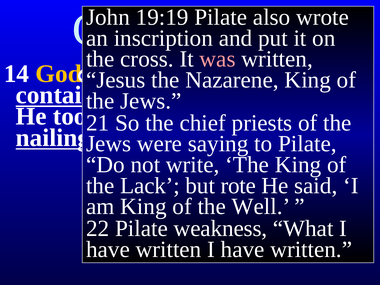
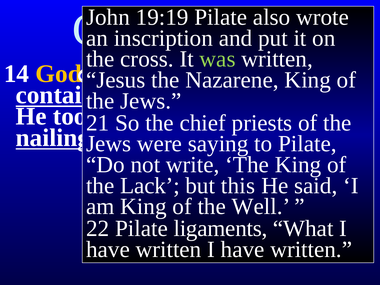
was colour: pink -> light green
rote: rote -> this
weakness: weakness -> ligaments
